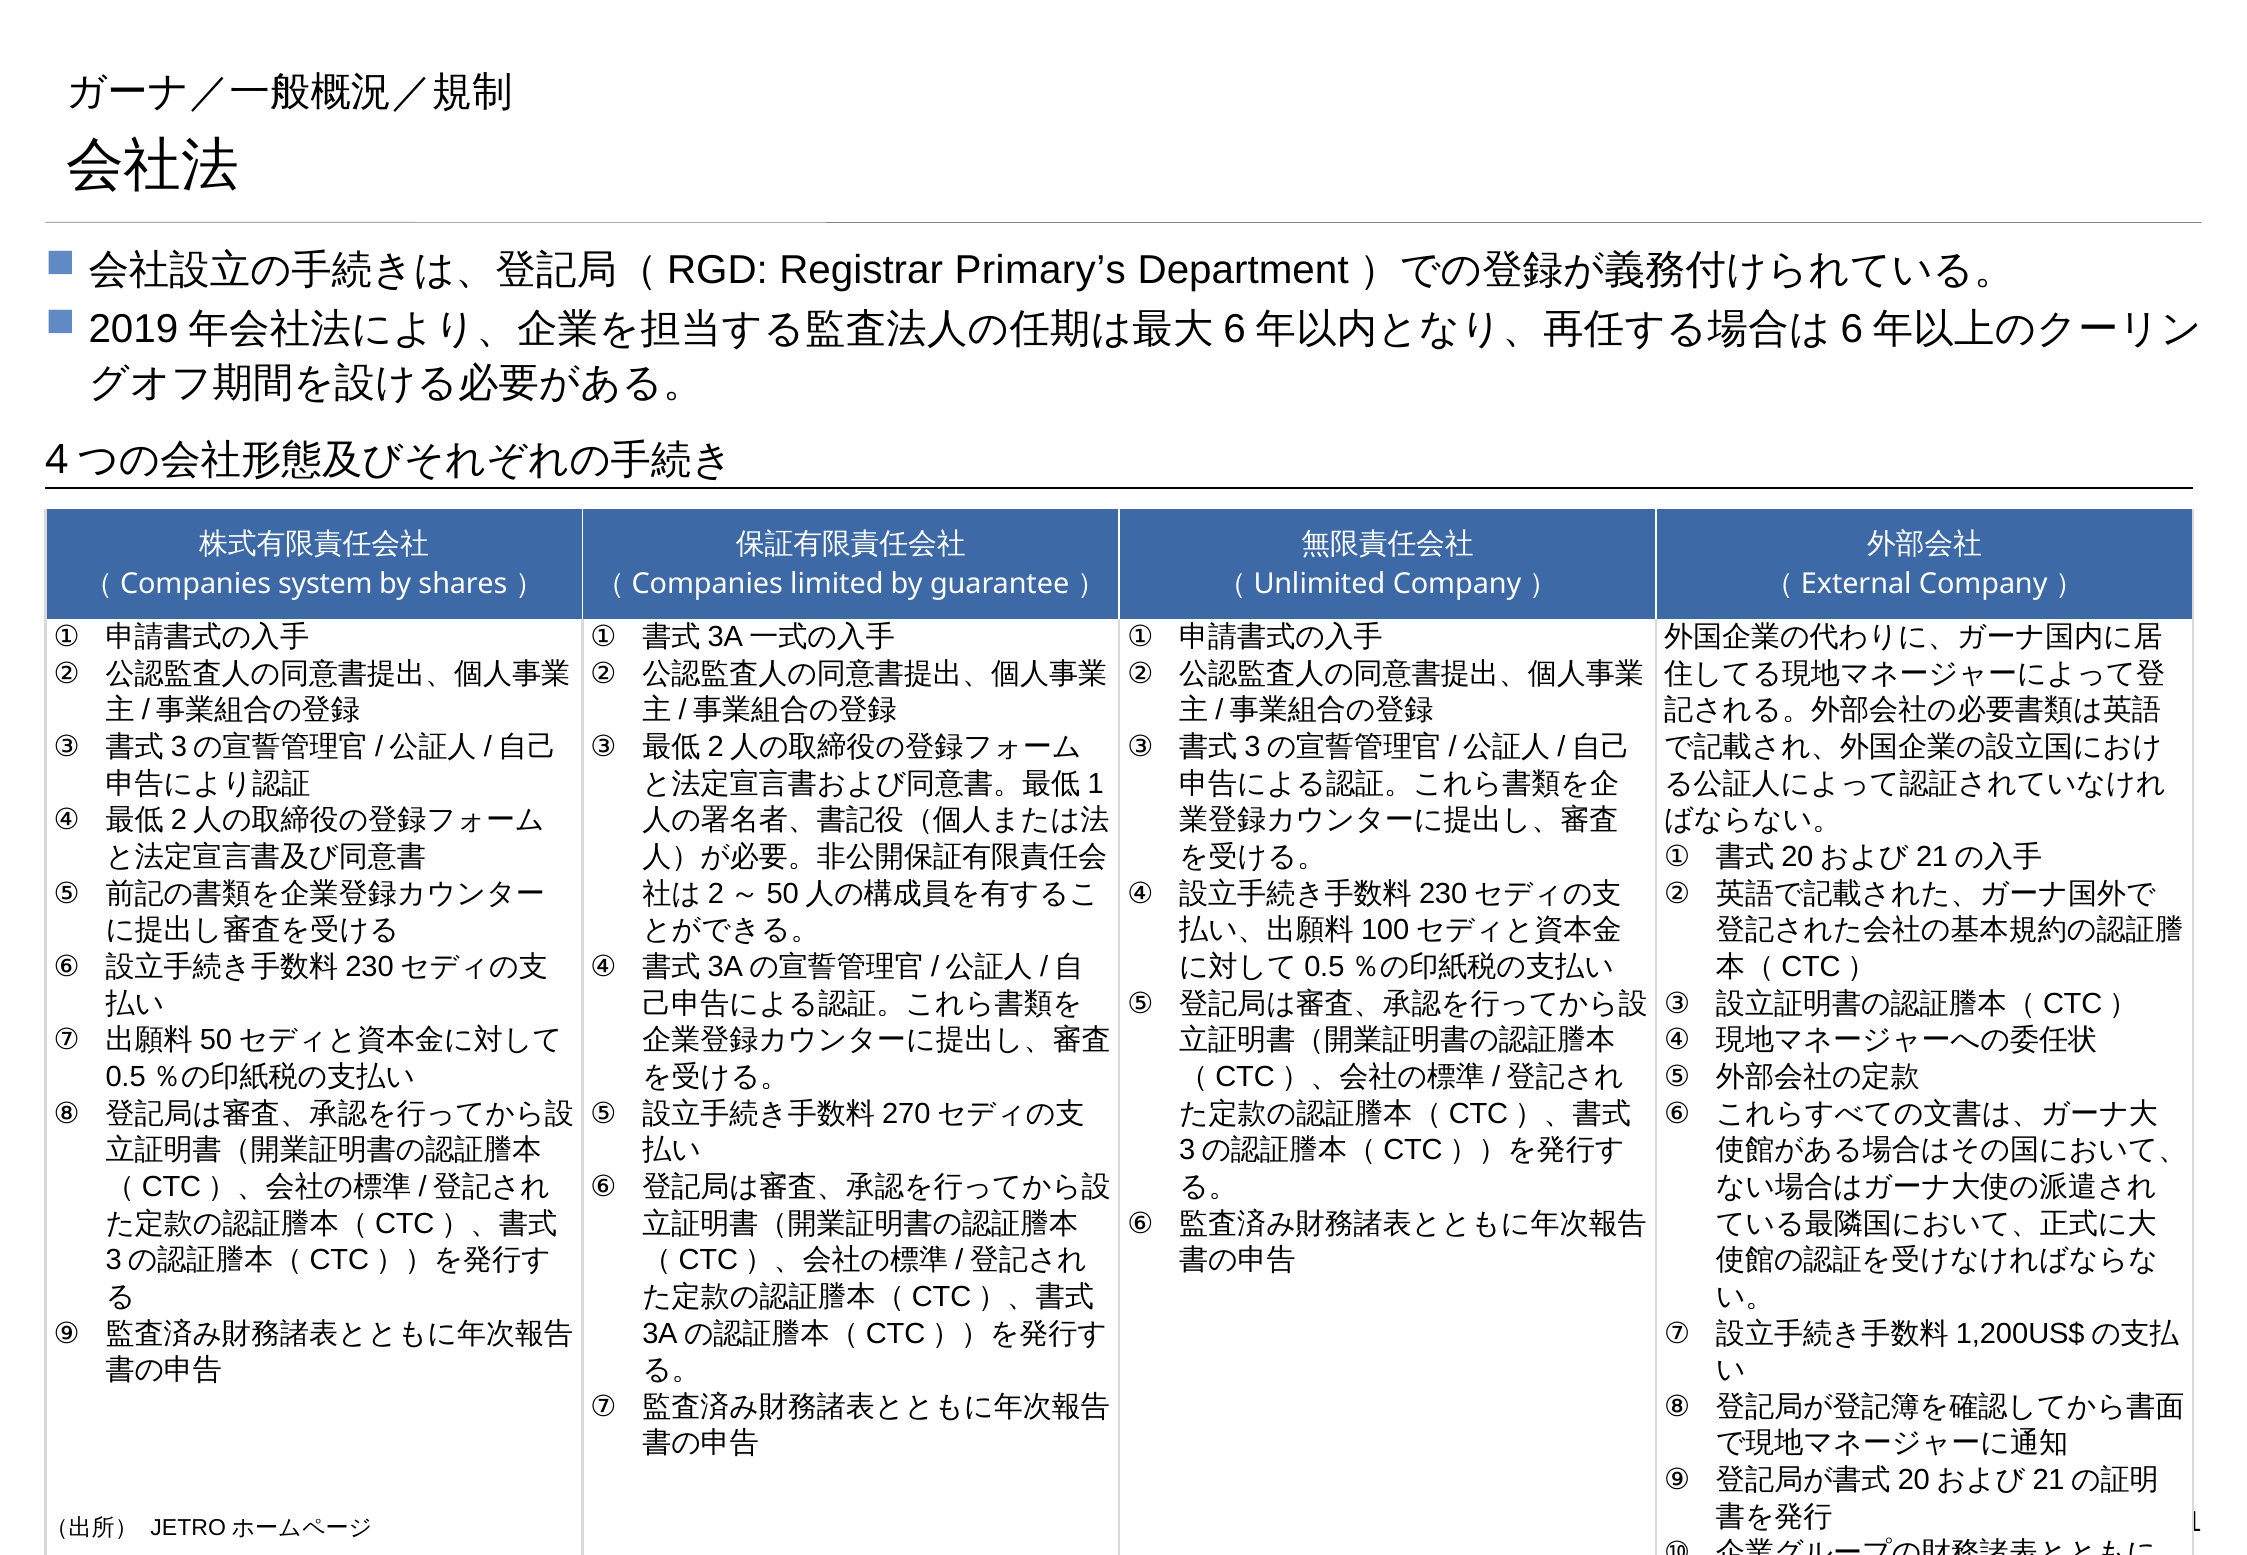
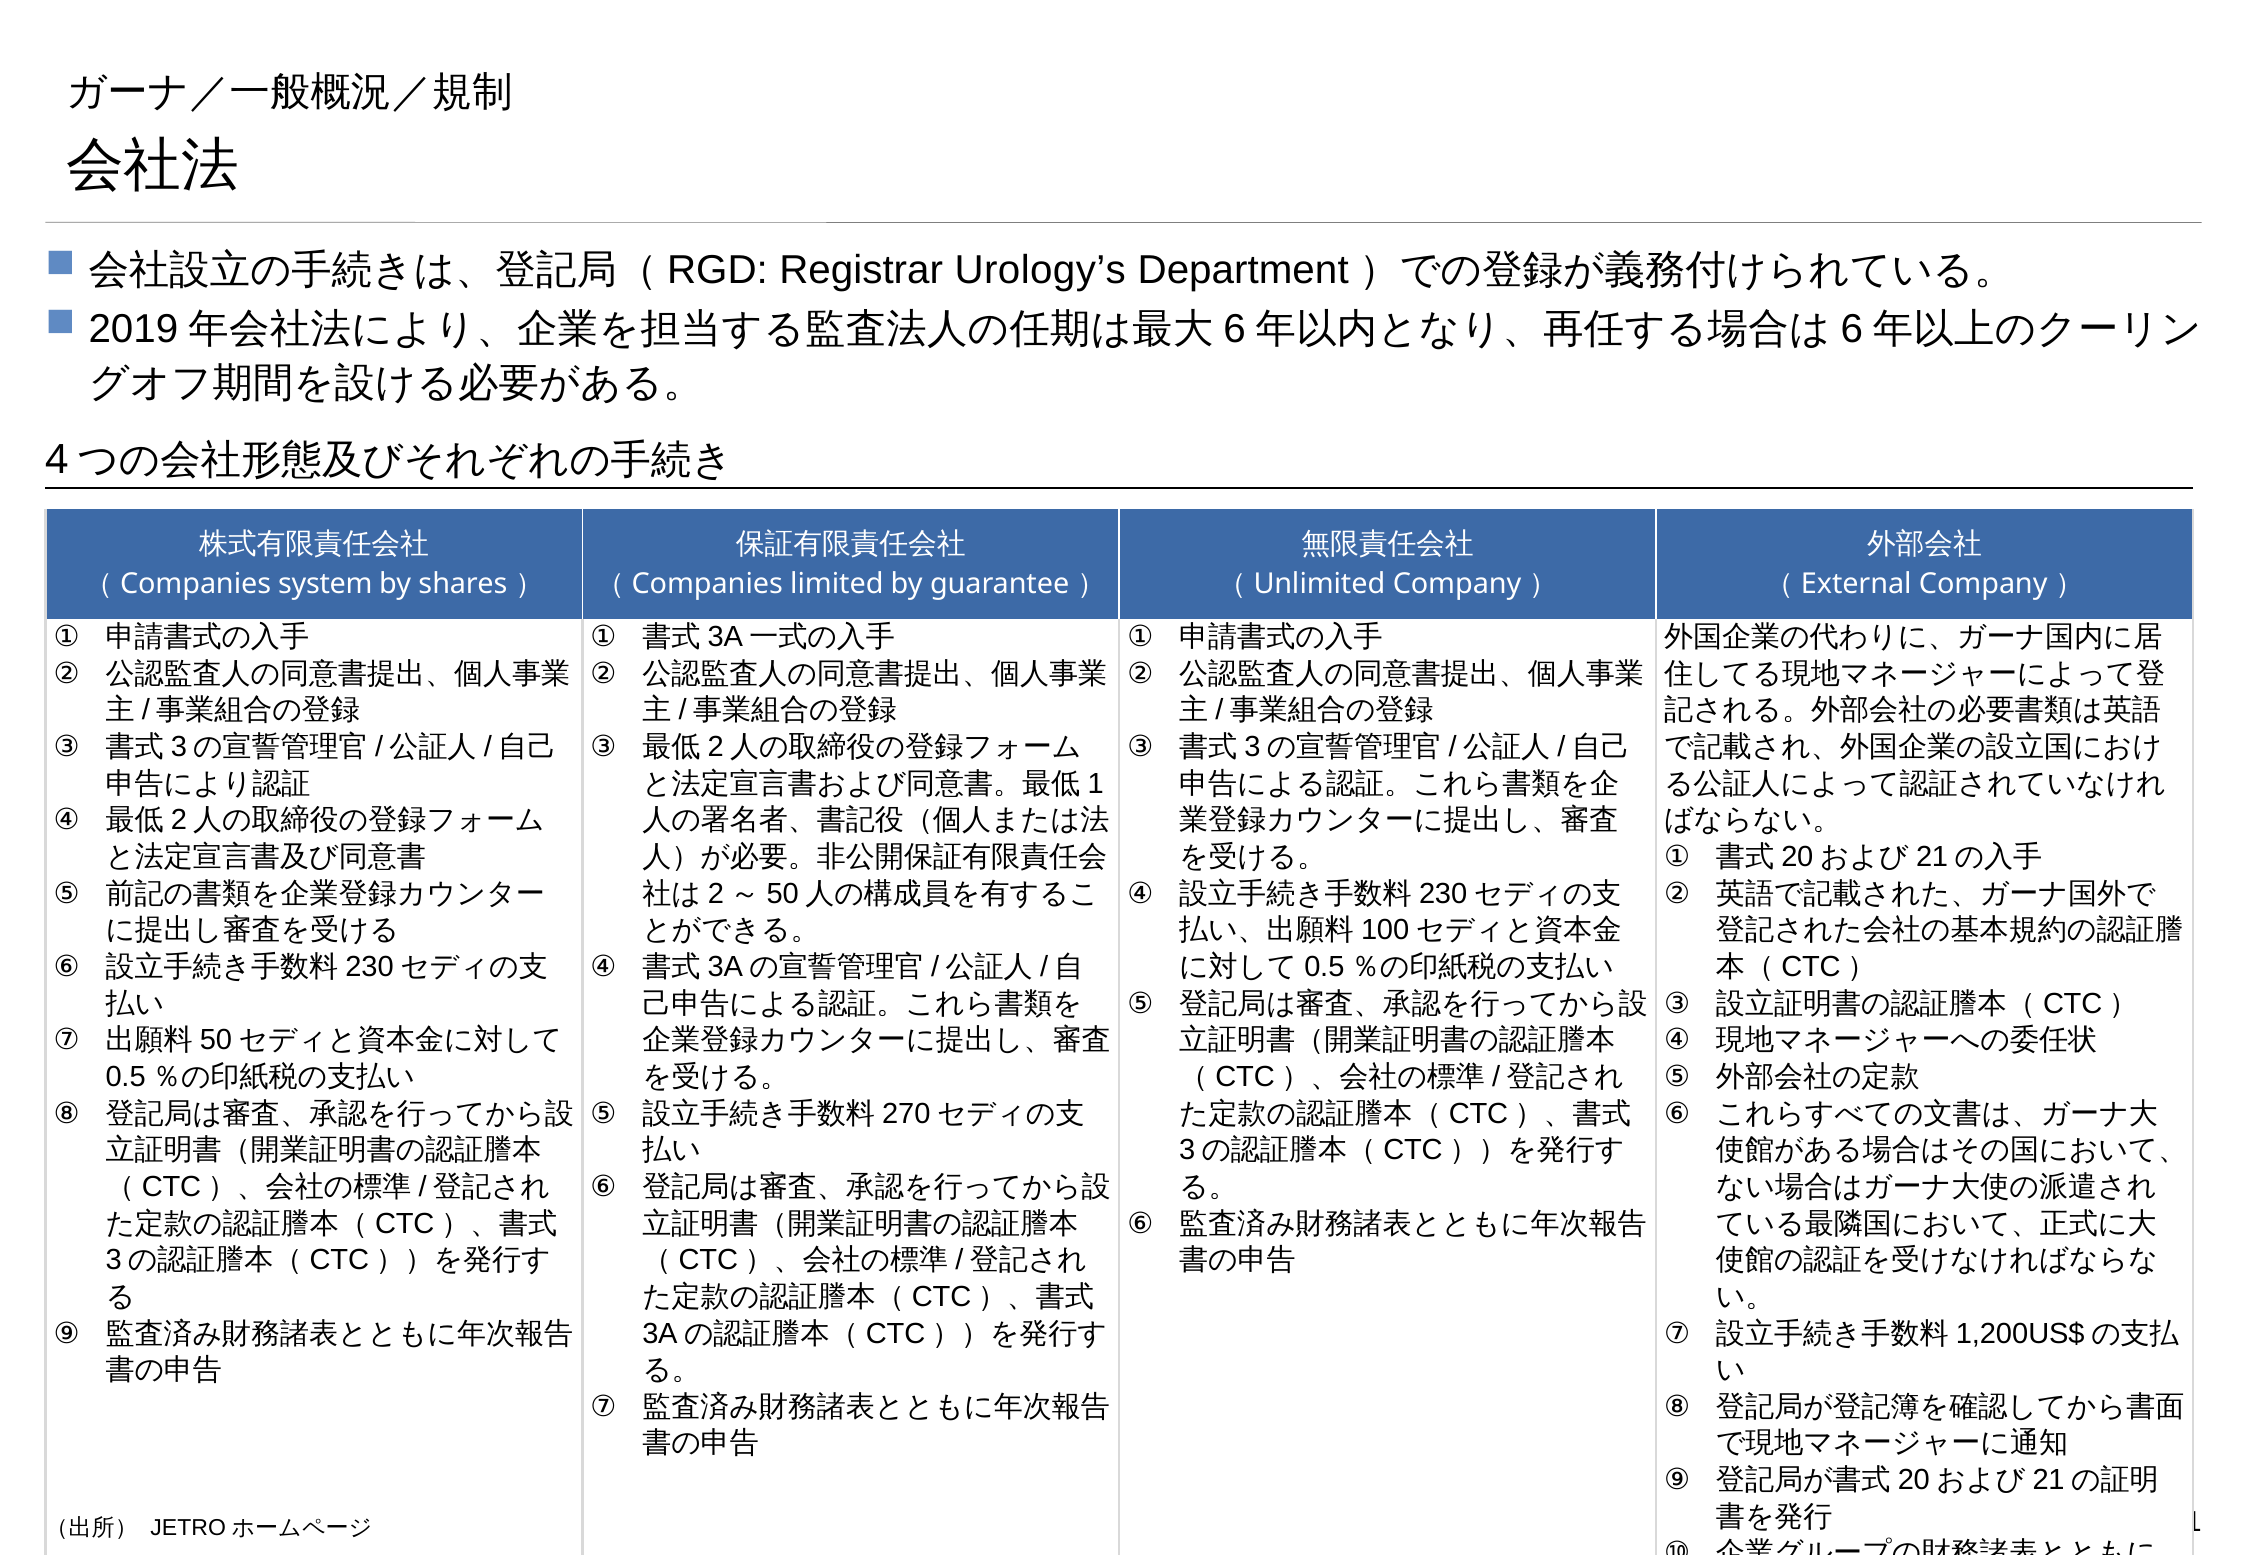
Primary’s: Primary’s -> Urology’s
